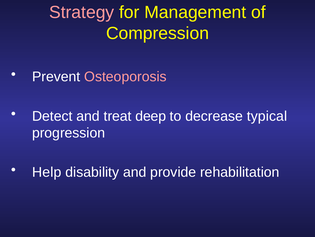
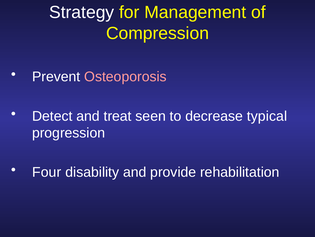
Strategy colour: pink -> white
deep: deep -> seen
Help: Help -> Four
